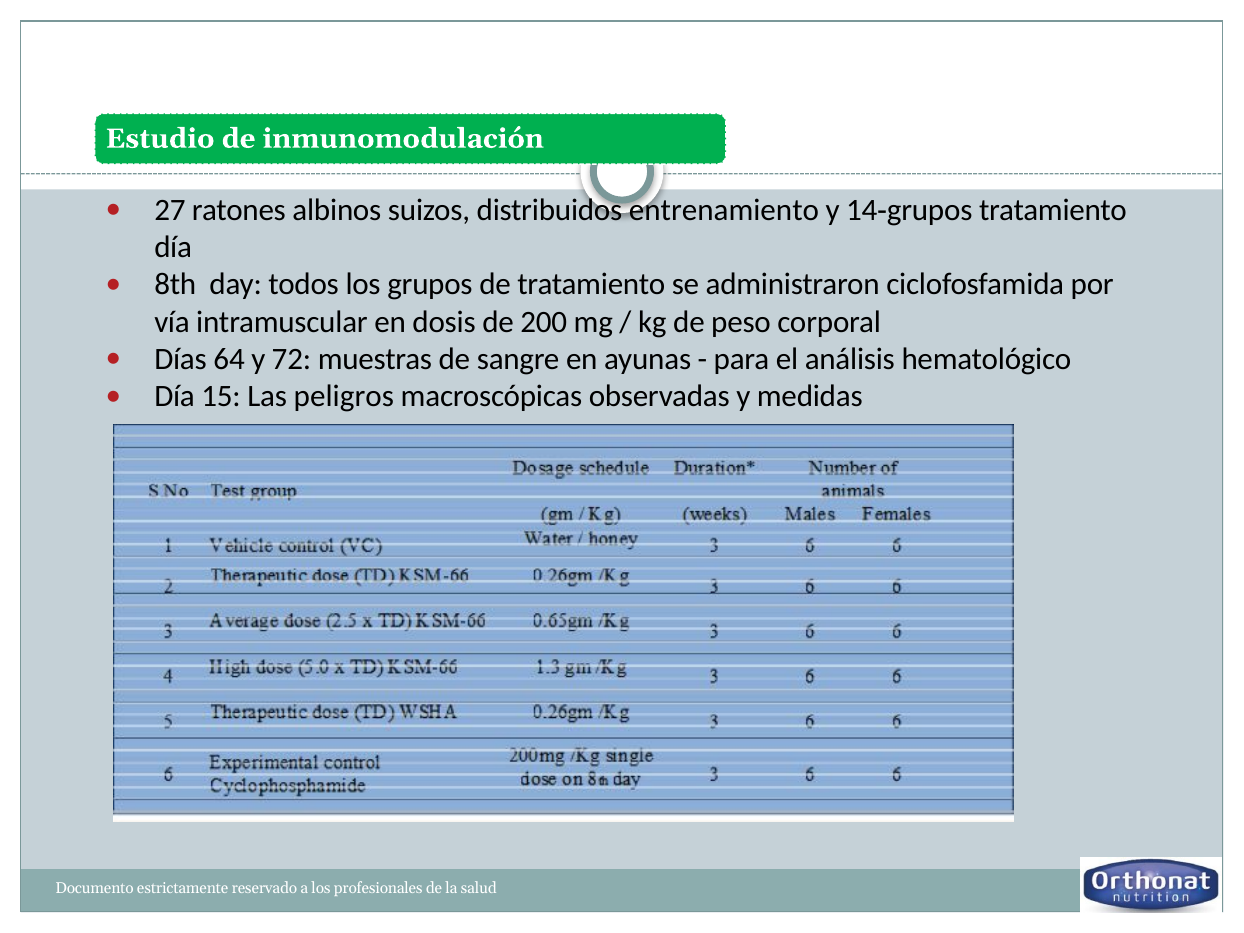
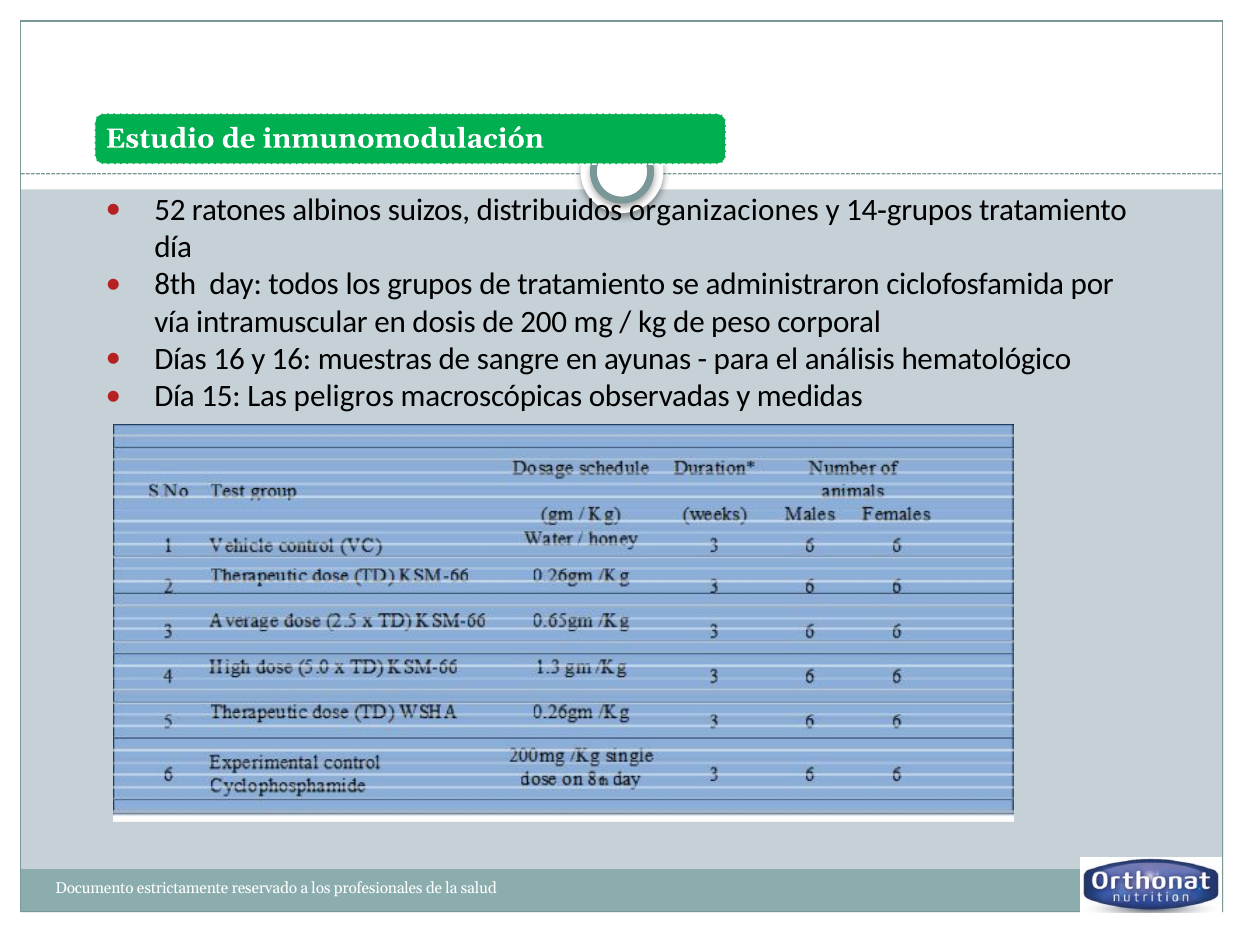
27: 27 -> 52
entrenamiento: entrenamiento -> organizaciones
Días 64: 64 -> 16
y 72: 72 -> 16
